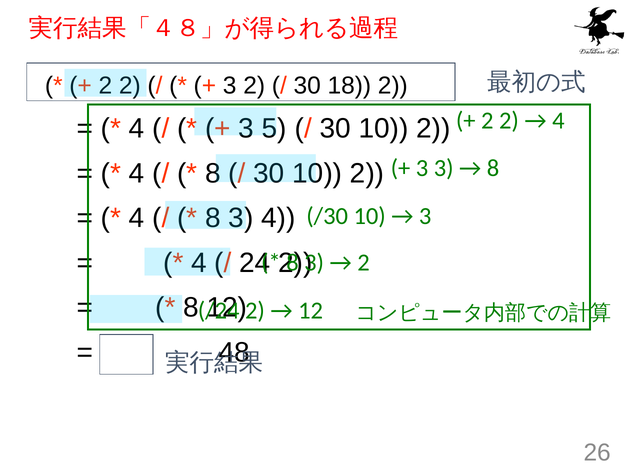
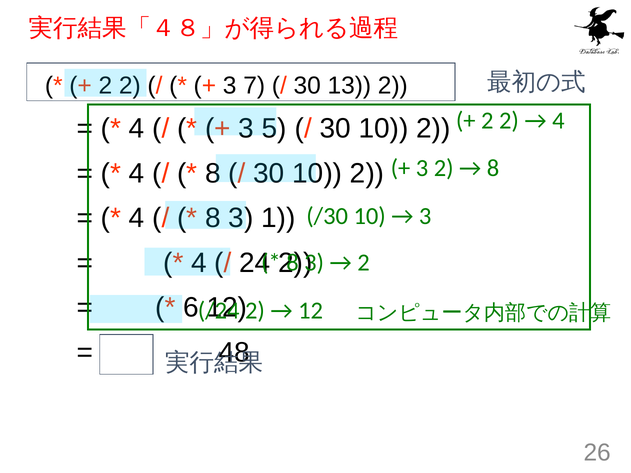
3 2: 2 -> 7
18: 18 -> 13
3 3: 3 -> 2
4 at (278, 218): 4 -> 1
8 at (191, 308): 8 -> 6
